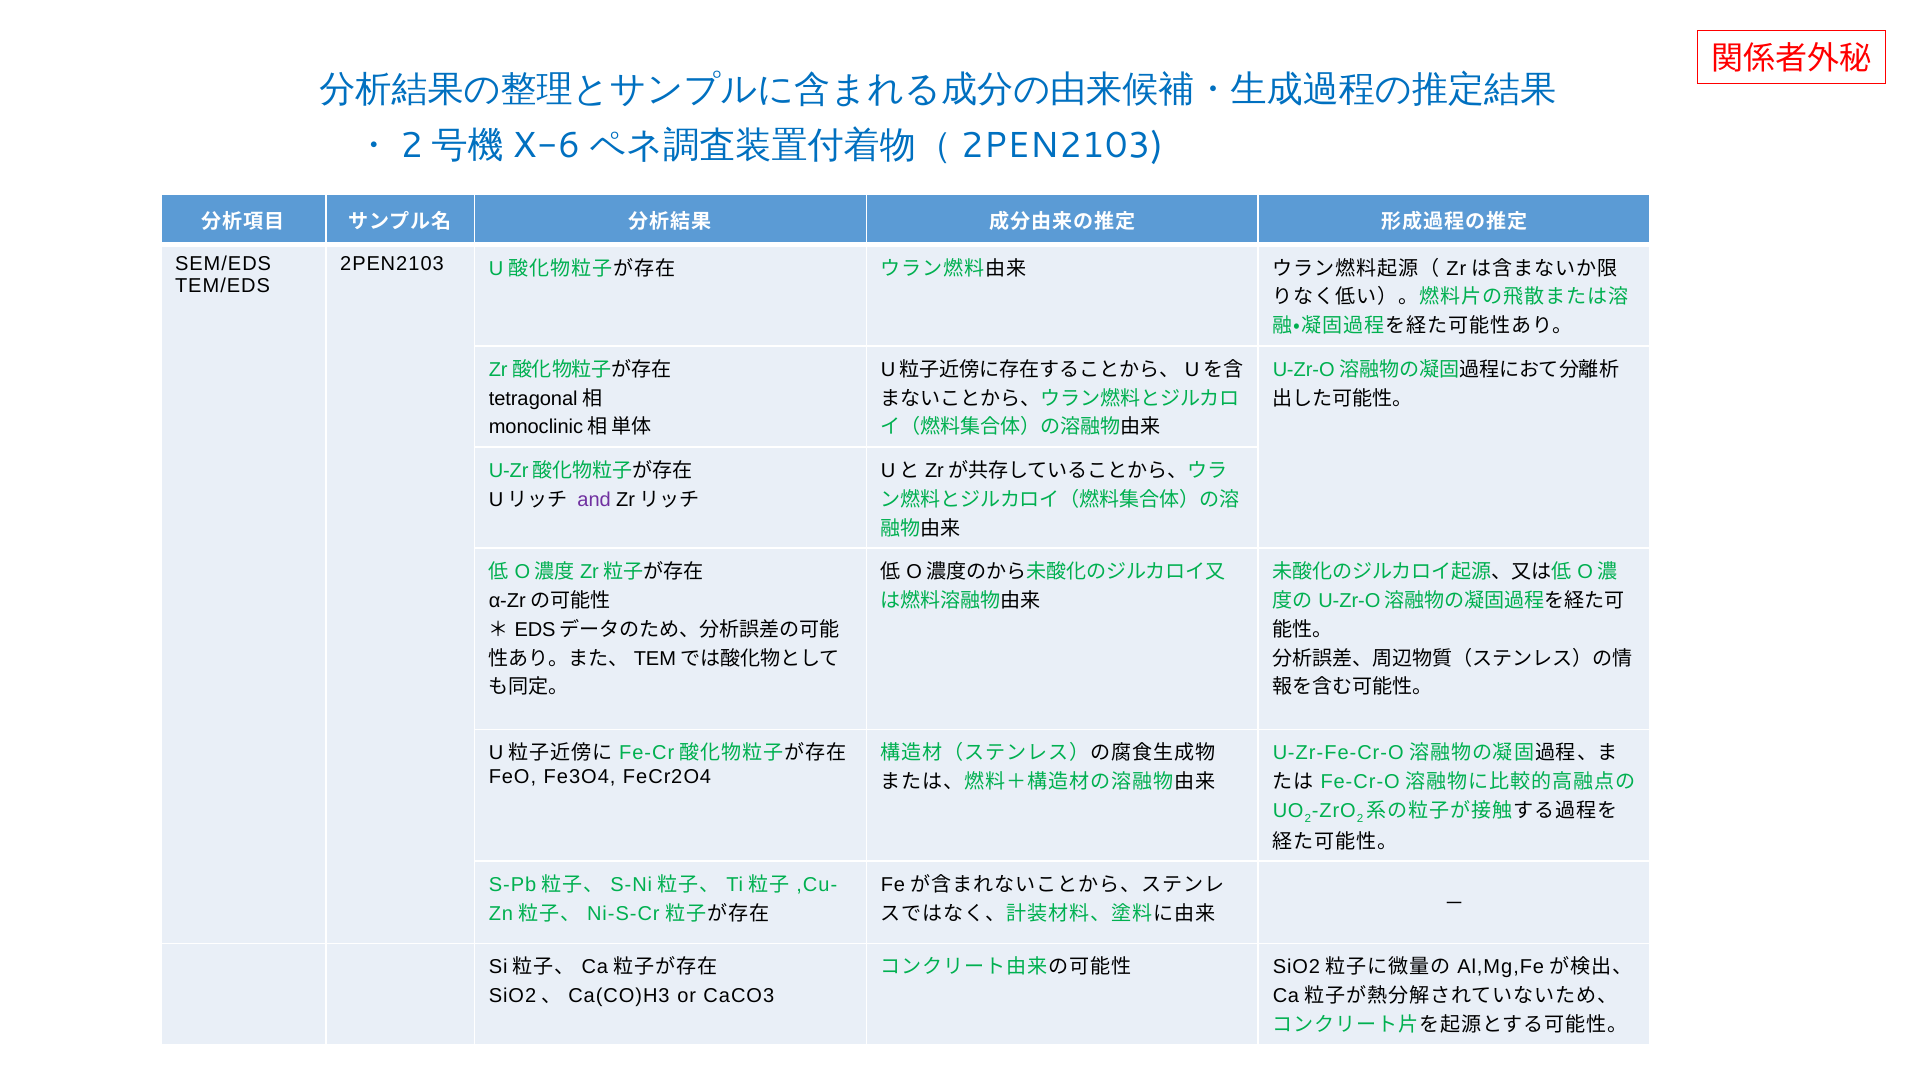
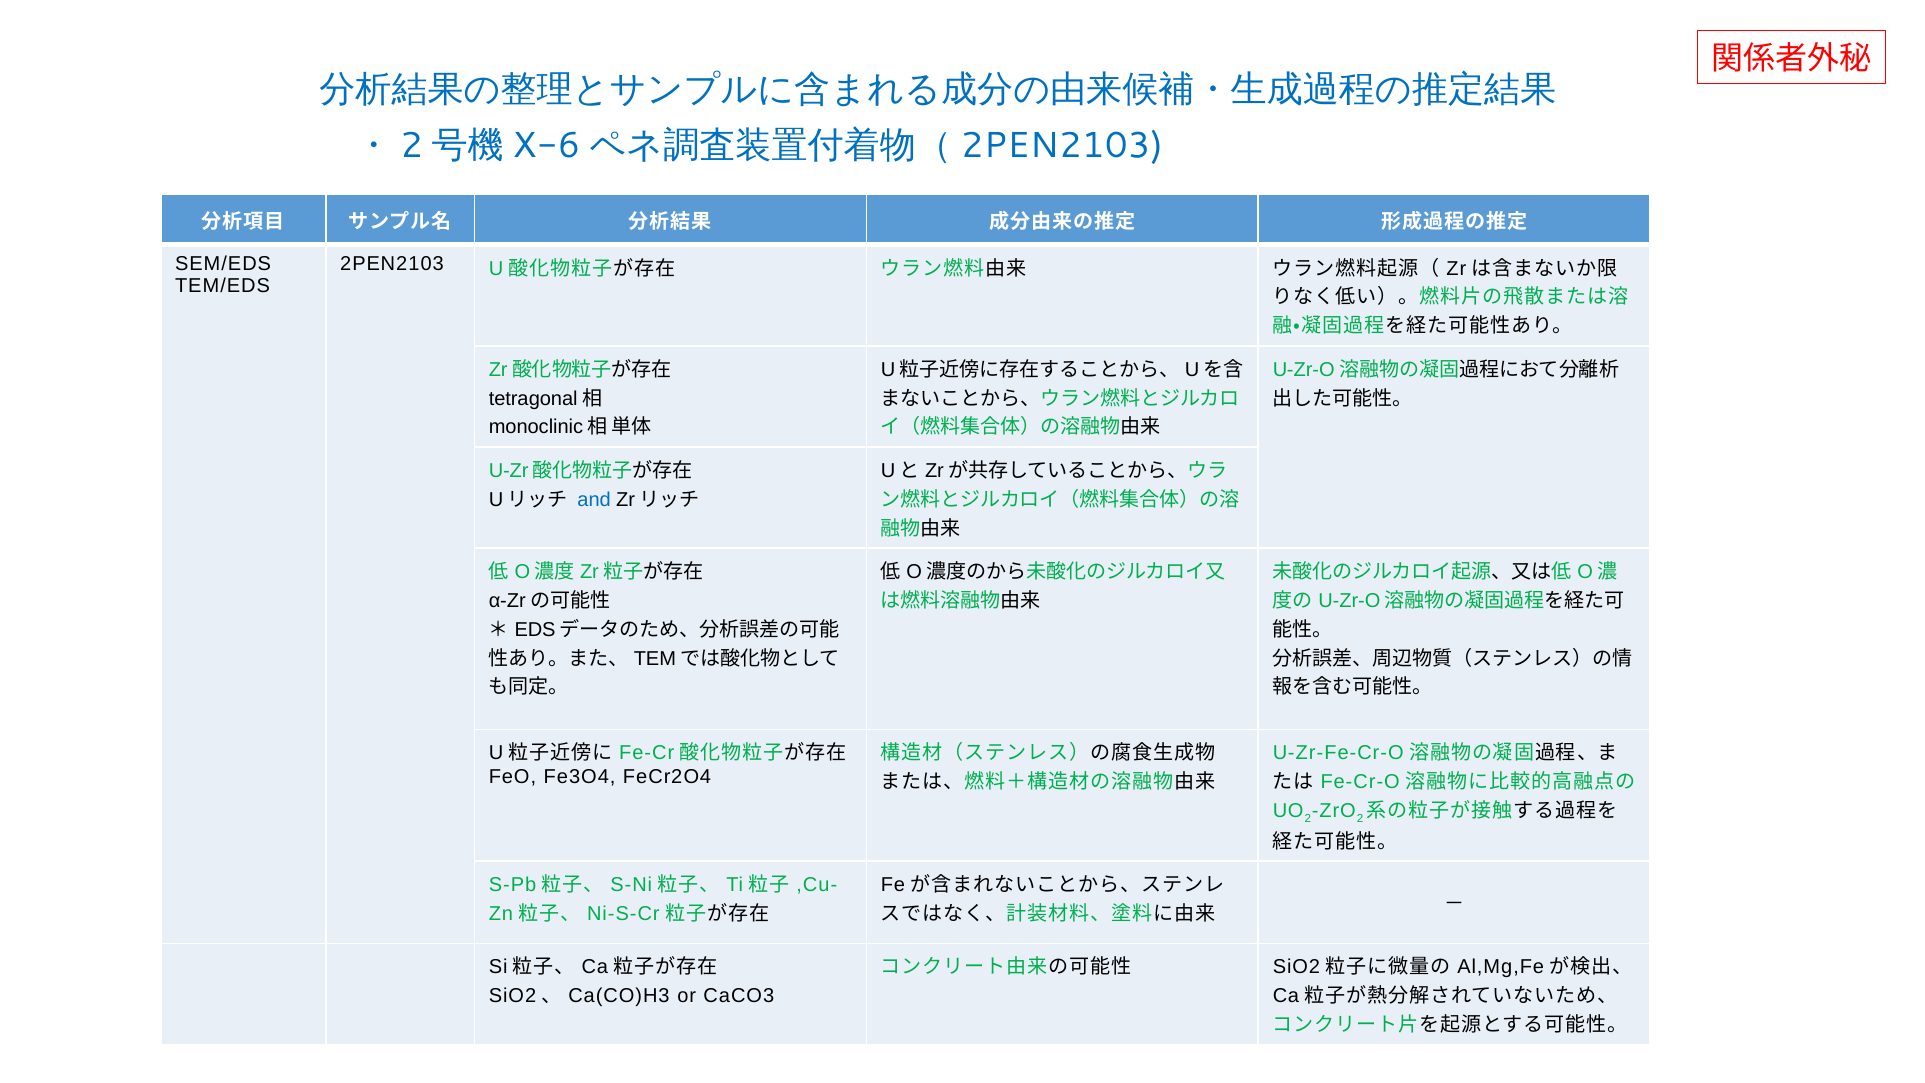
and colour: purple -> blue
